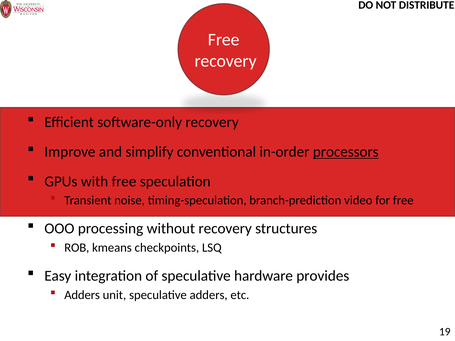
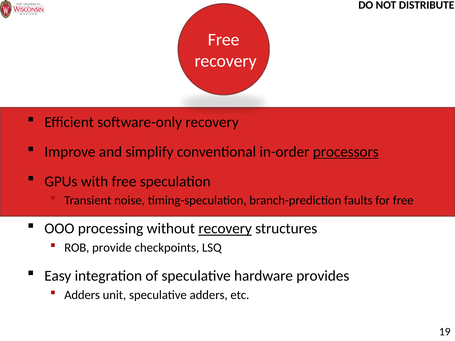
video: video -> faults
recovery at (225, 229) underline: none -> present
kmeans: kmeans -> provide
